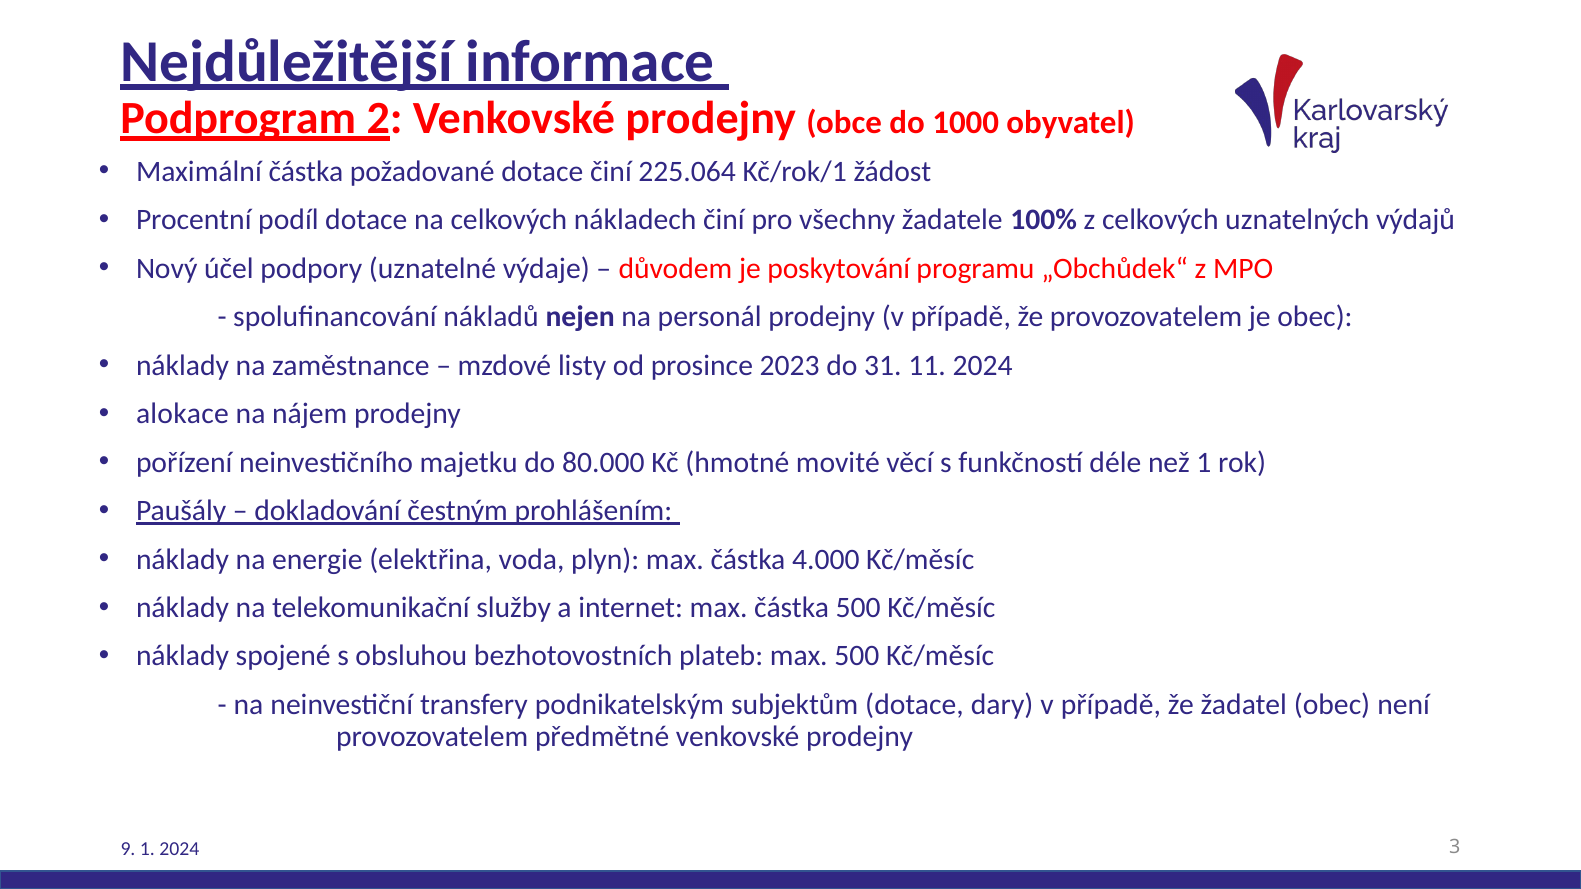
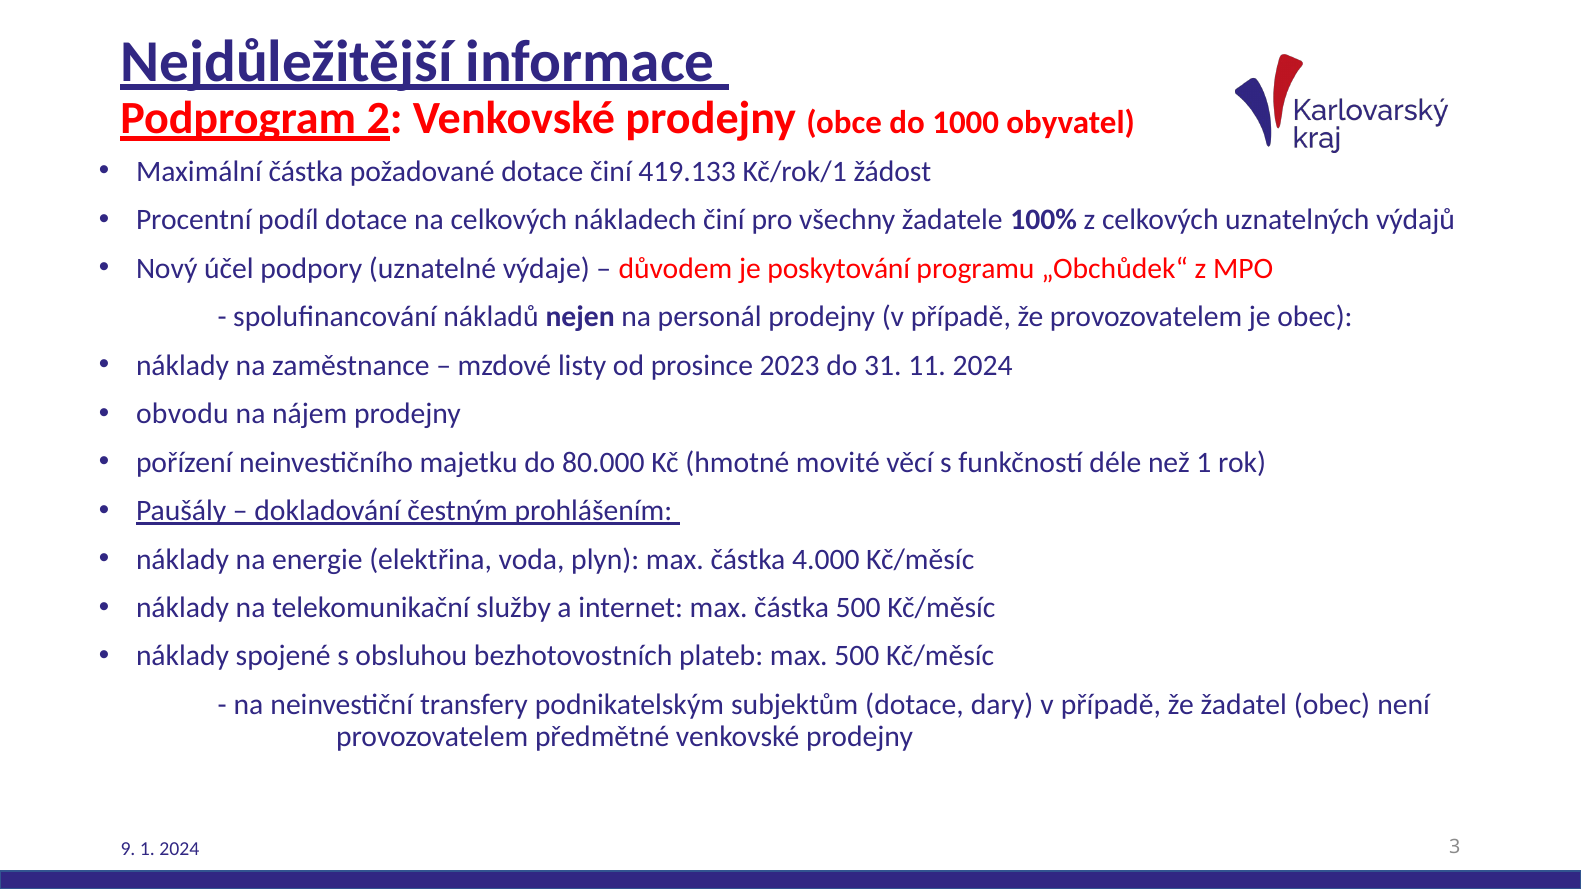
225.064: 225.064 -> 419.133
alokace: alokace -> obvodu
